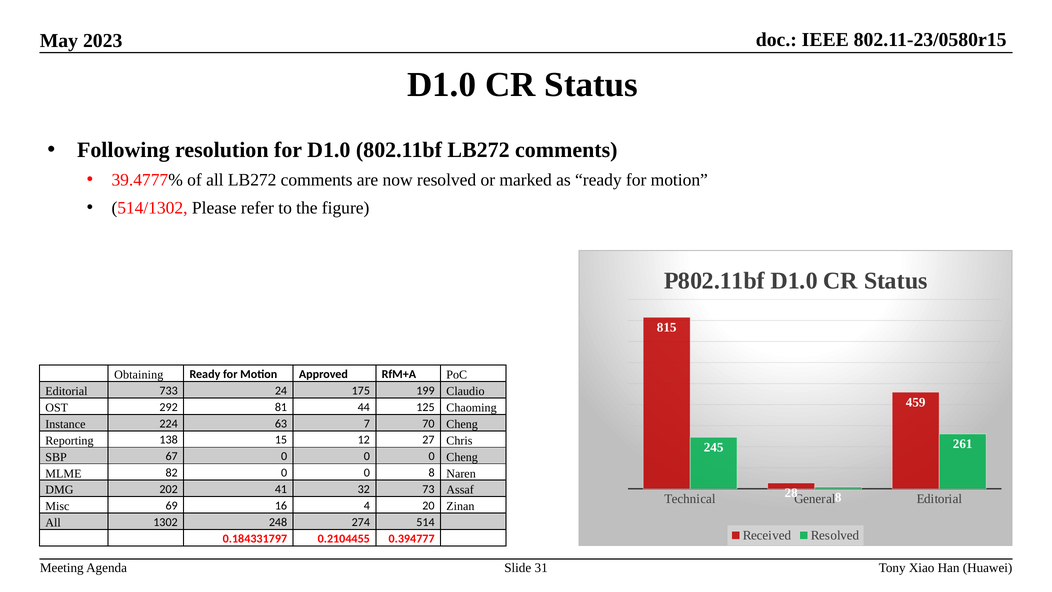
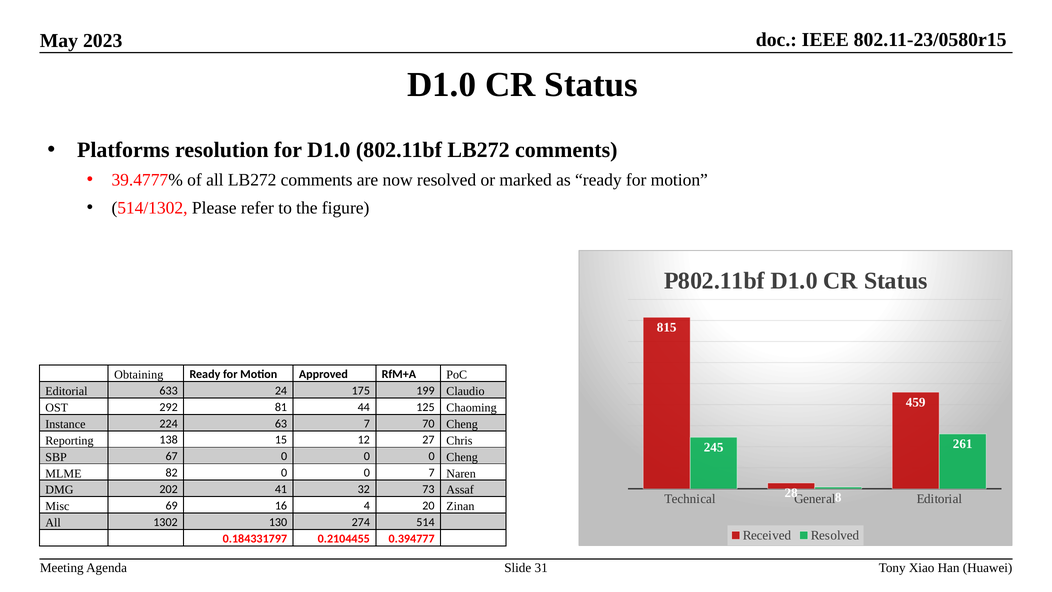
Following: Following -> Platforms
733: 733 -> 633
0 8: 8 -> 7
248: 248 -> 130
